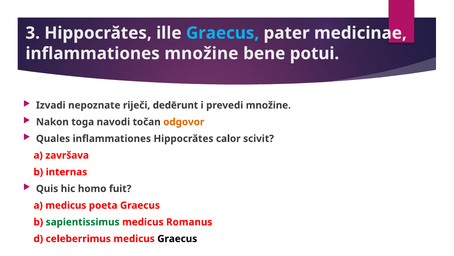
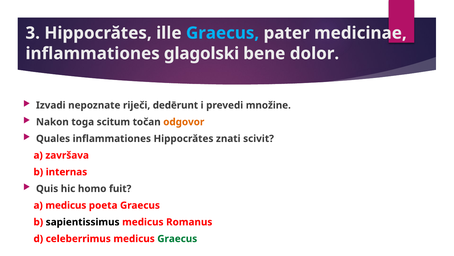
inflammationes množine: množine -> glagolski
potui: potui -> dolor
navodi: navodi -> scitum
calor: calor -> znati
sapientissimus colour: green -> black
Graecus at (177, 238) colour: black -> green
